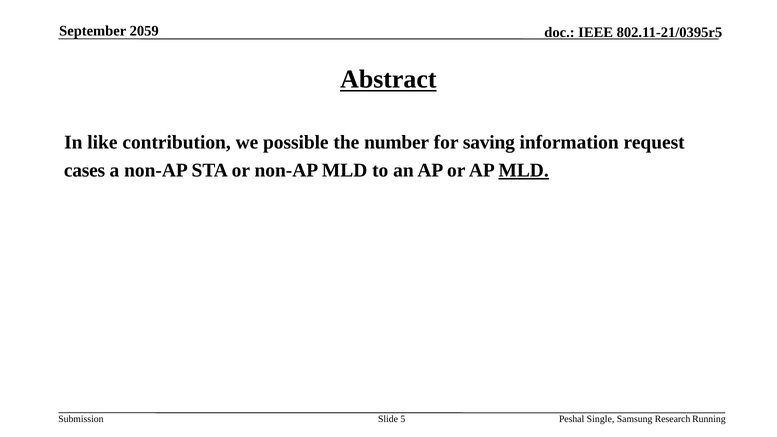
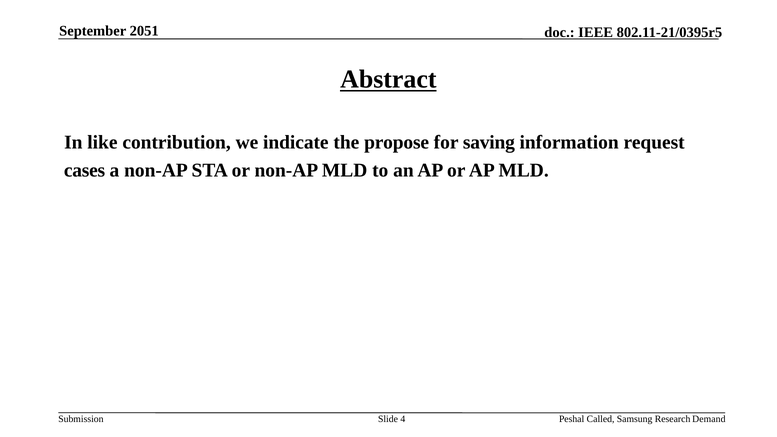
2059: 2059 -> 2051
possible: possible -> indicate
number: number -> propose
MLD at (524, 170) underline: present -> none
5: 5 -> 4
Single: Single -> Called
Running: Running -> Demand
